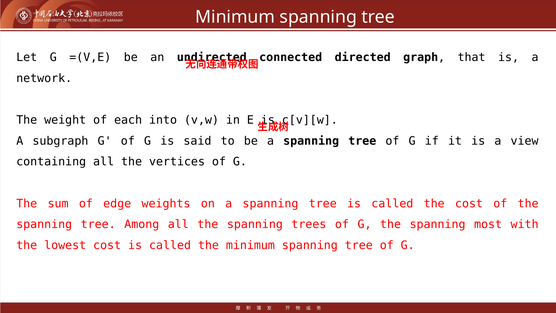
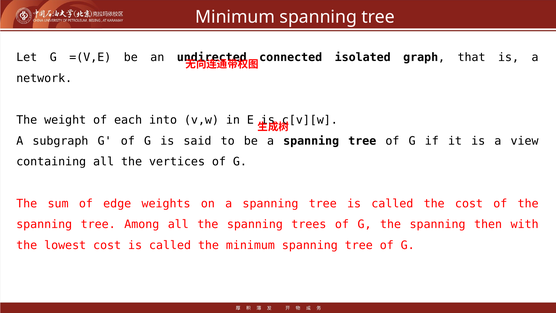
directed: directed -> isolated
most: most -> then
